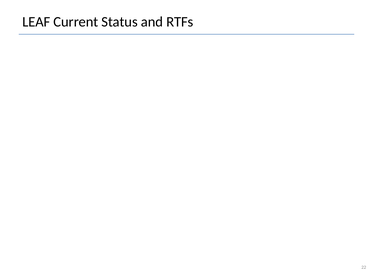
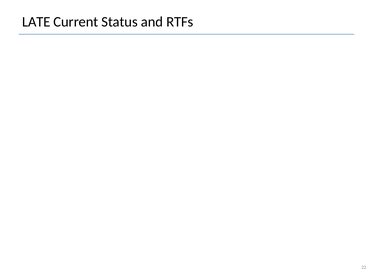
LEAF: LEAF -> LATE
